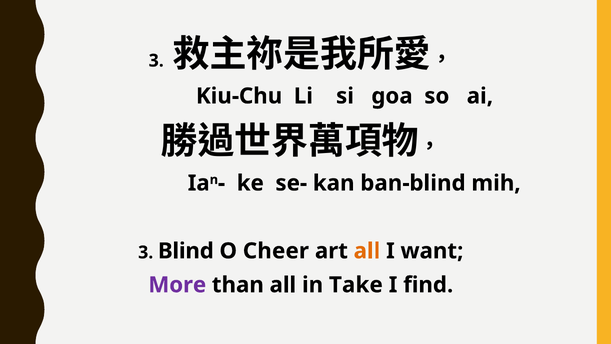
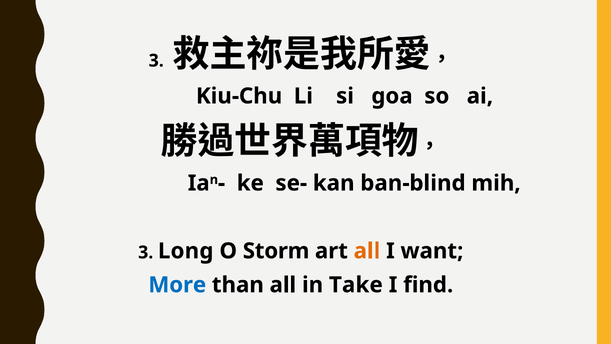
Blind: Blind -> Long
Cheer: Cheer -> Storm
More colour: purple -> blue
